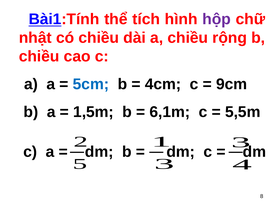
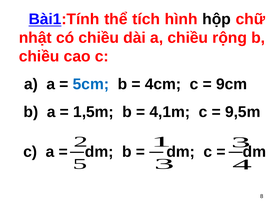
hộp colour: purple -> black
6,1m: 6,1m -> 4,1m
5,5m: 5,5m -> 9,5m
